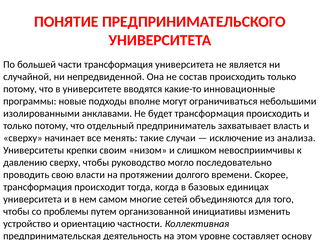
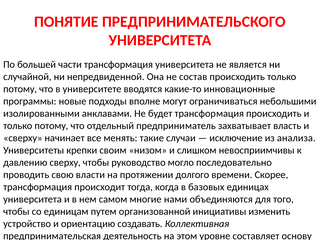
сетей: сетей -> нами
проблемы: проблемы -> единицам
частности: частности -> создавать
